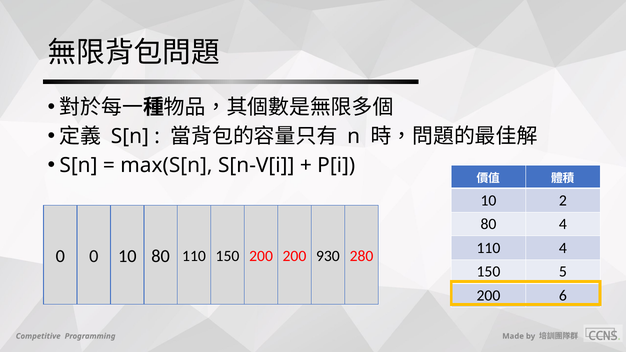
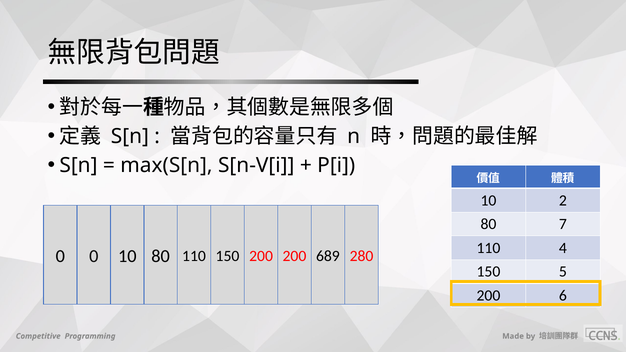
80 4: 4 -> 7
930: 930 -> 689
